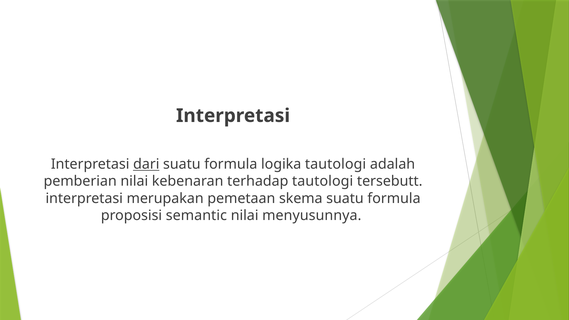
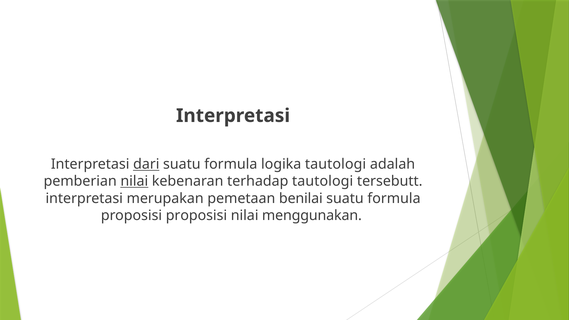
nilai at (134, 181) underline: none -> present
skema: skema -> benilai
proposisi semantic: semantic -> proposisi
menyusunnya: menyusunnya -> menggunakan
